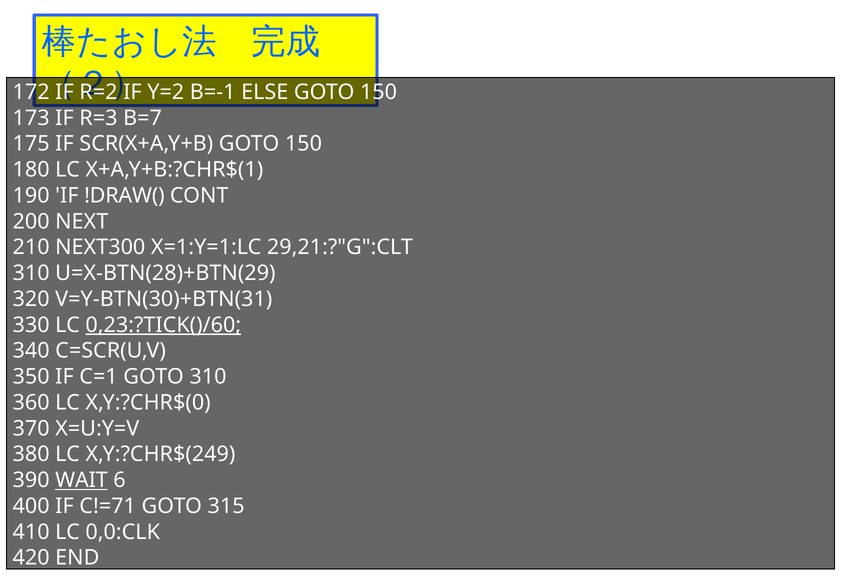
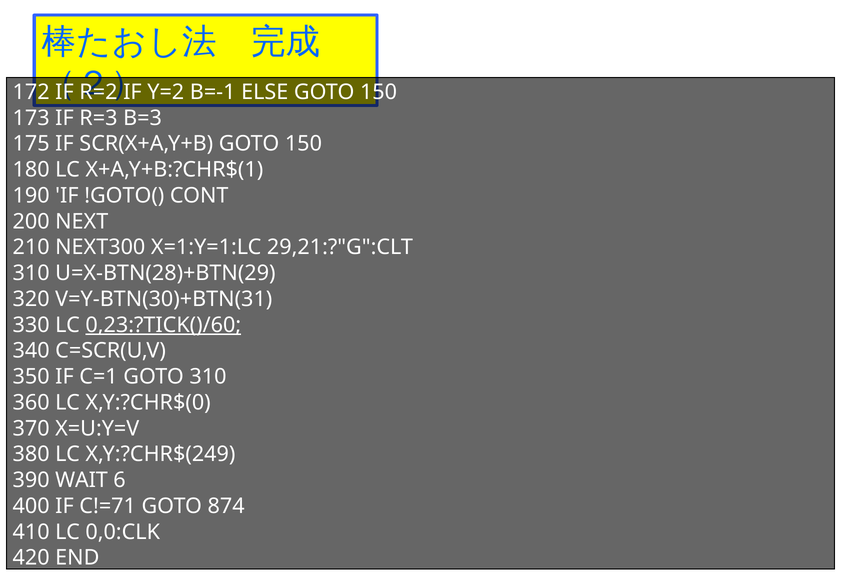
B=7: B=7 -> B=3
!DRAW(: !DRAW( -> !GOTO(
WAIT underline: present -> none
315: 315 -> 874
